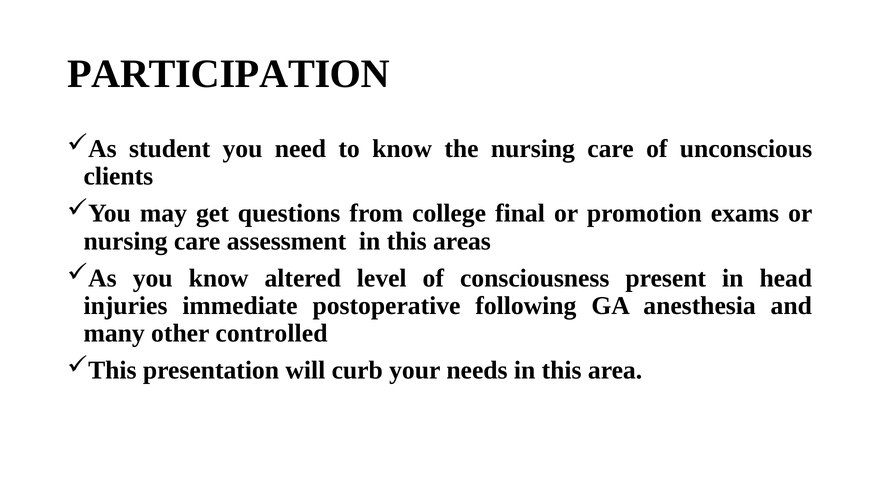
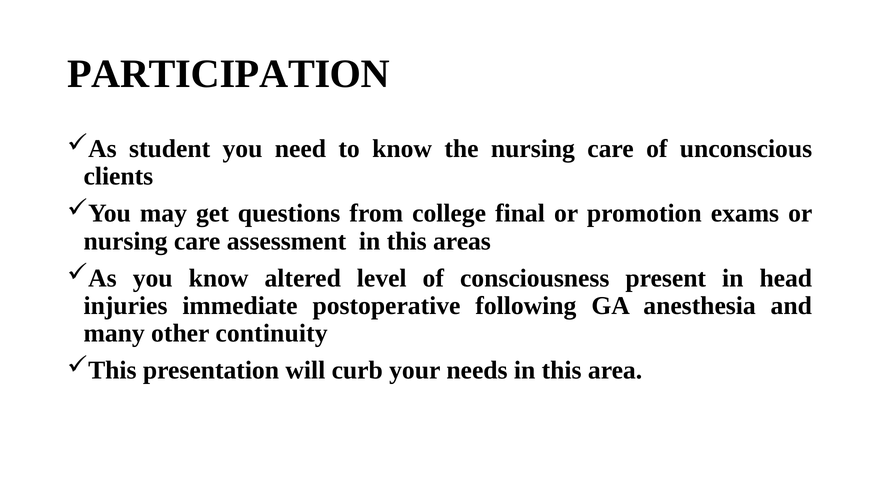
controlled: controlled -> continuity
